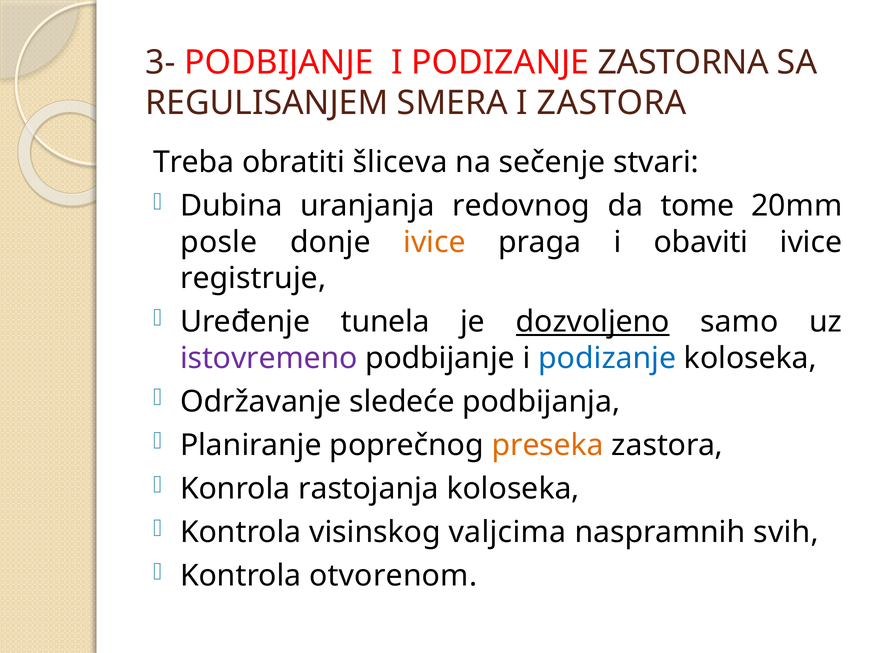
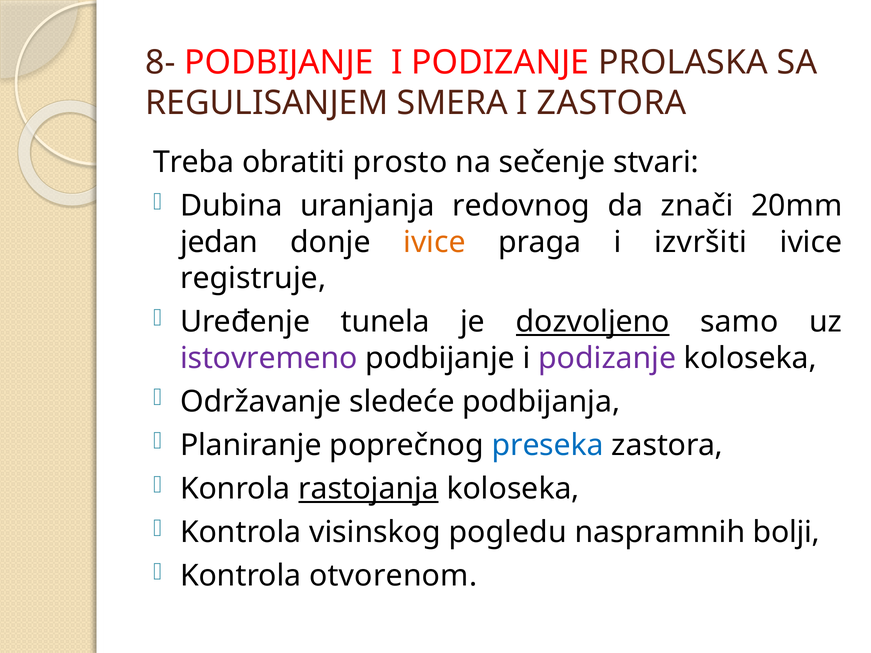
3-: 3- -> 8-
ZASTORNA: ZASTORNA -> PROLASKA
šliceva: šliceva -> prosto
tome: tome -> znači
posle: posle -> jedan
obaviti: obaviti -> izvršiti
podizanje at (607, 358) colour: blue -> purple
preseka colour: orange -> blue
rastojanja underline: none -> present
valjcima: valjcima -> pogledu
svih: svih -> bolji
